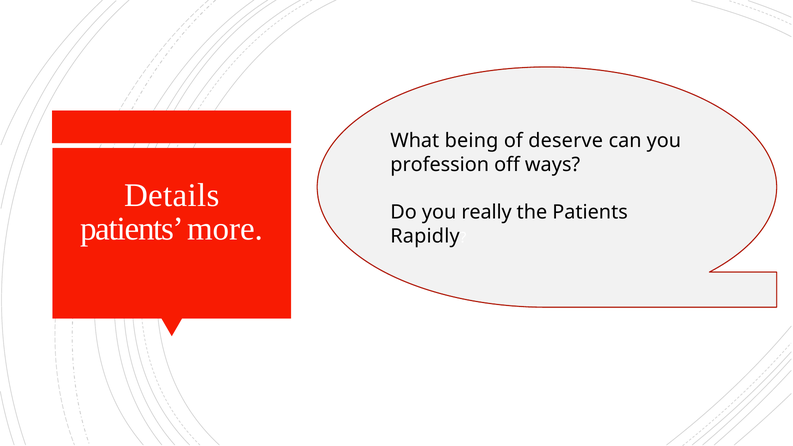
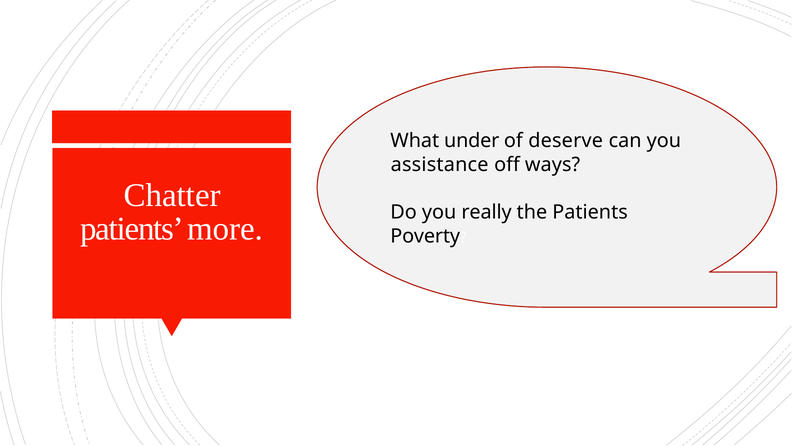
being: being -> under
profession: profession -> assistance
Details: Details -> Chatter
Rapidly: Rapidly -> Poverty
